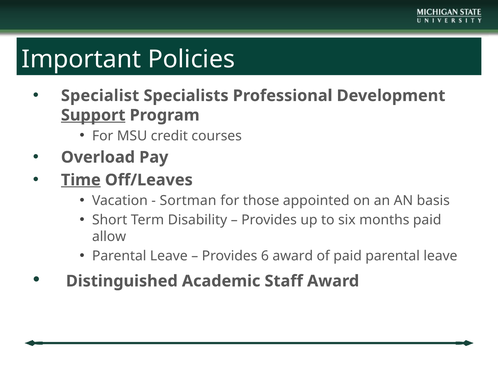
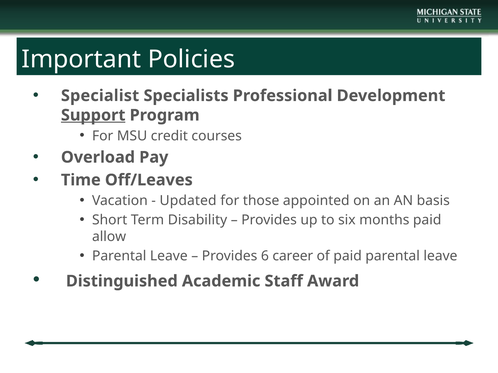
Time underline: present -> none
Sortman: Sortman -> Updated
6 award: award -> career
